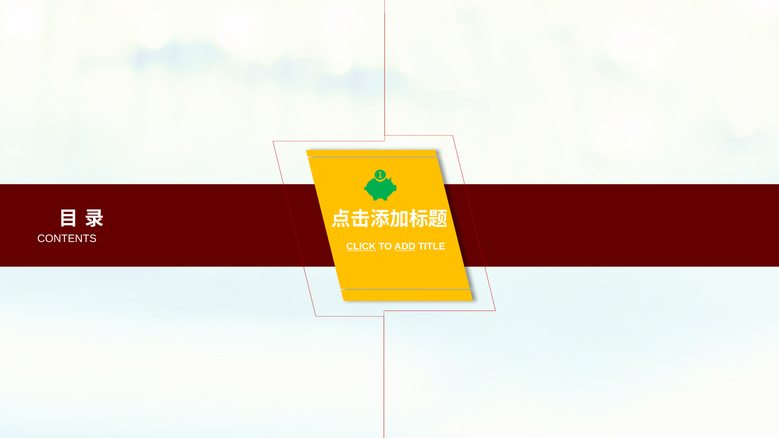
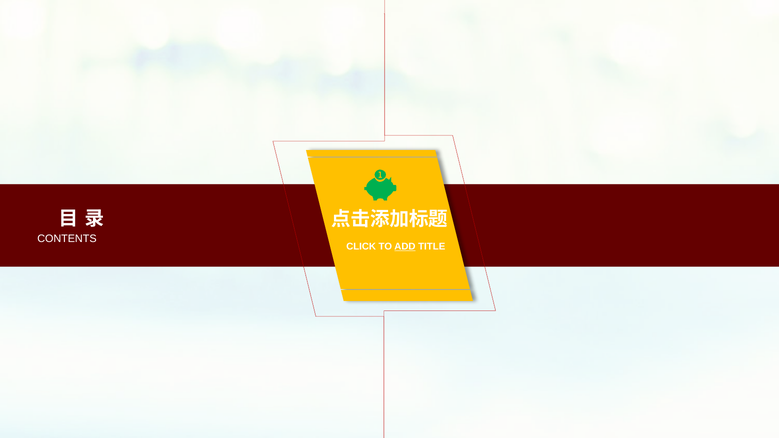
CLICK underline: present -> none
